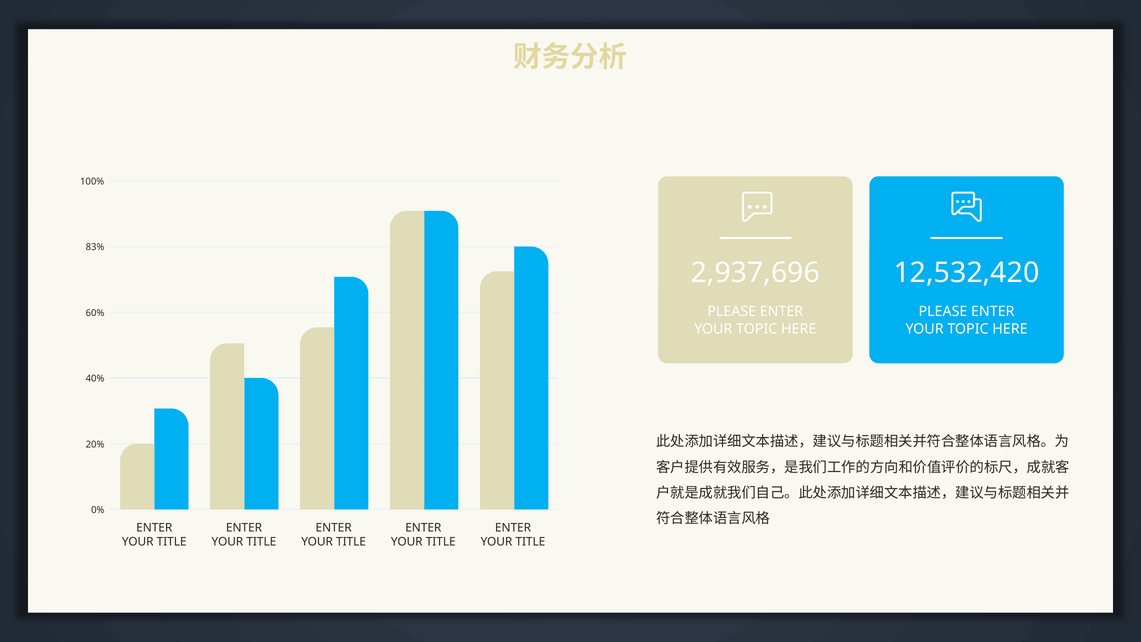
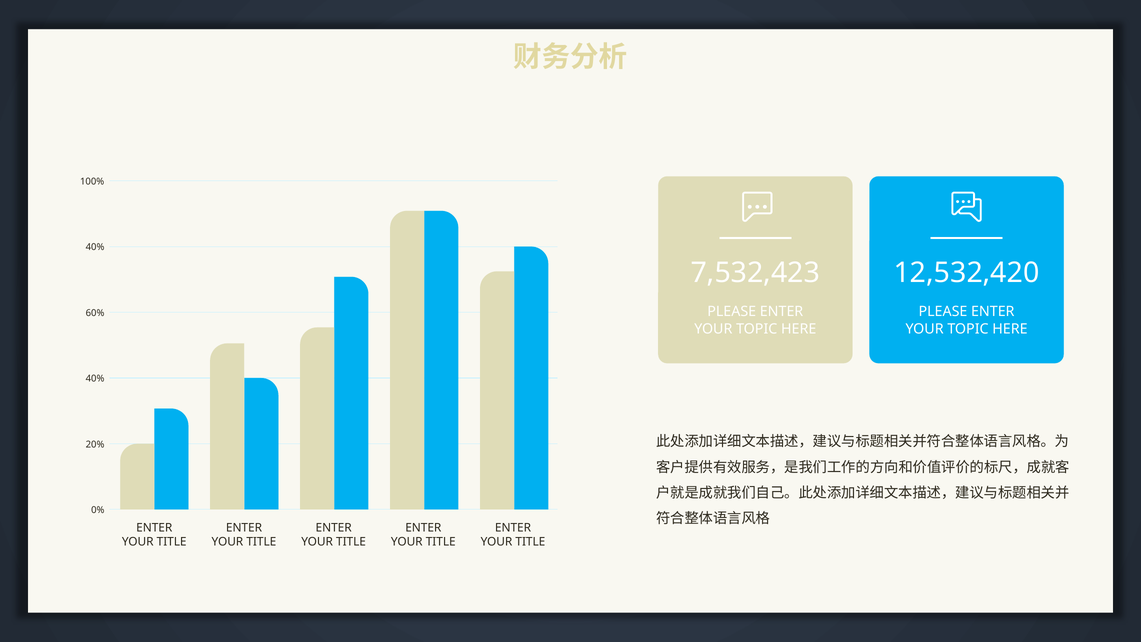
83% at (95, 247): 83% -> 40%
2,937,696: 2,937,696 -> 7,532,423
